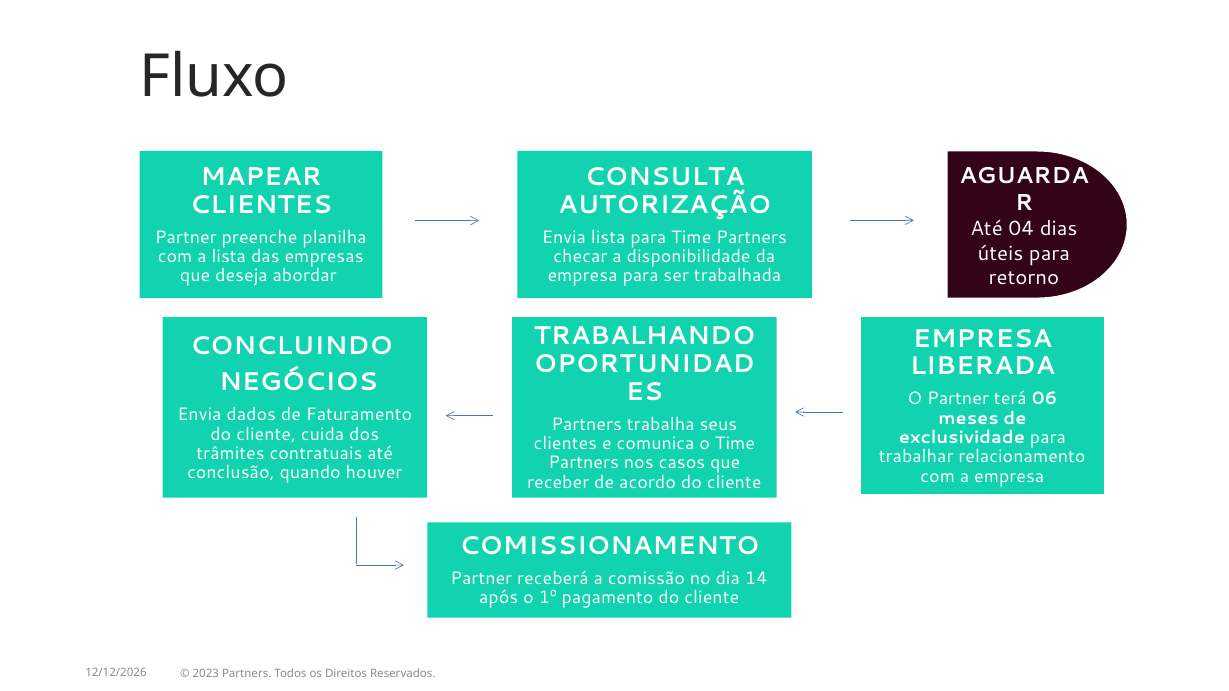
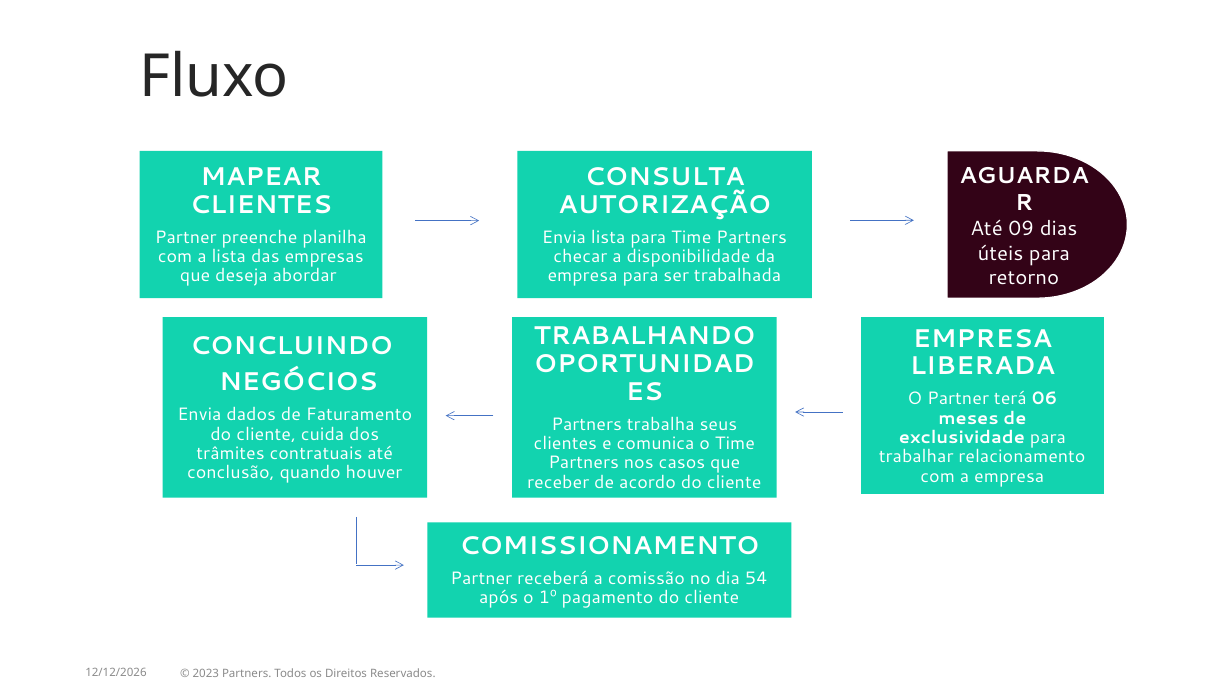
04: 04 -> 09
14: 14 -> 54
